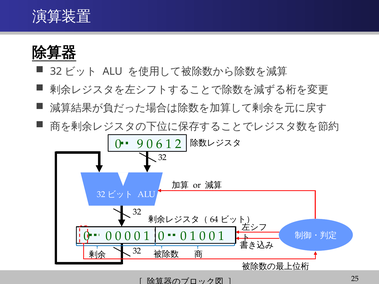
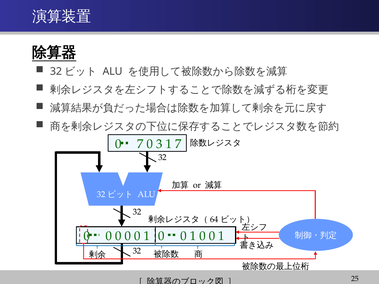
0 9: 9 -> 7
6: 6 -> 3
1 2: 2 -> 7
